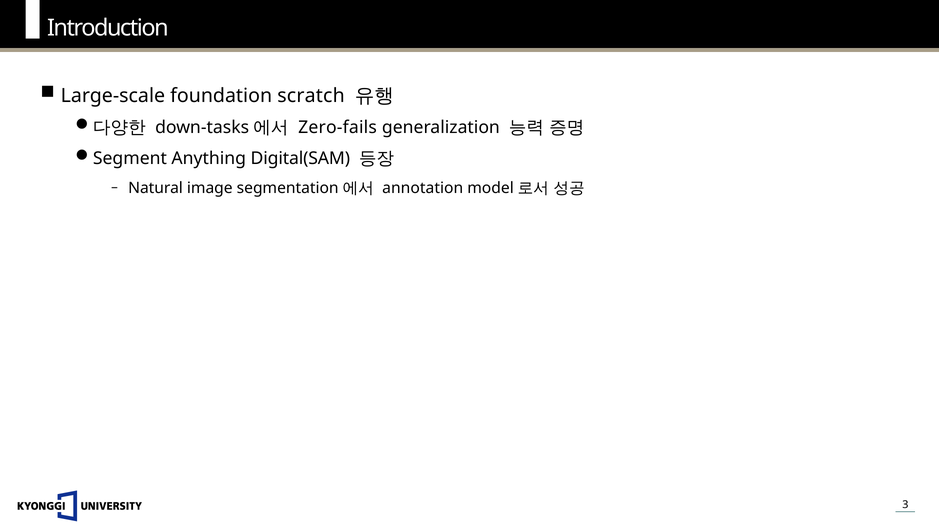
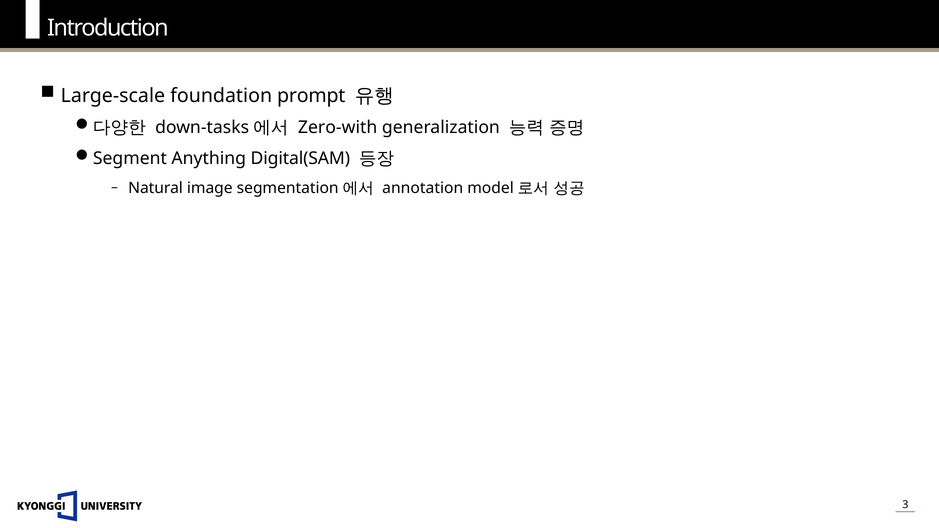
scratch: scratch -> prompt
Zero-fails: Zero-fails -> Zero-with
